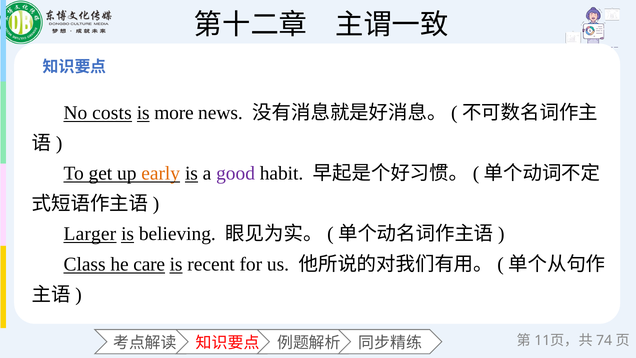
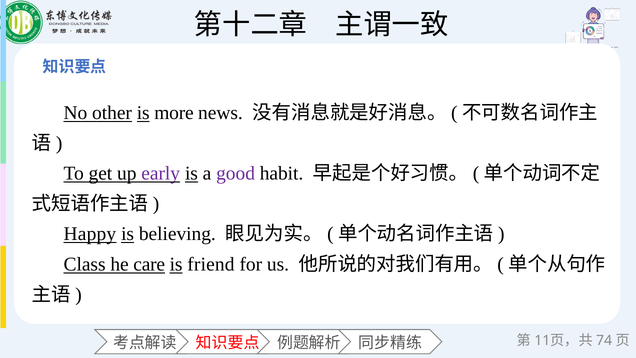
costs: costs -> other
early colour: orange -> purple
Larger: Larger -> Happy
recent: recent -> friend
